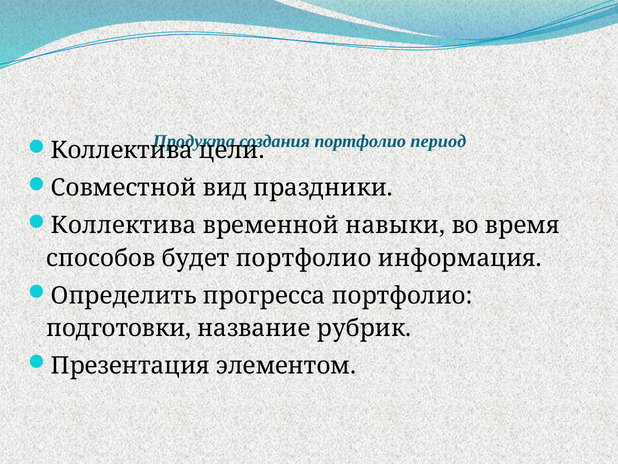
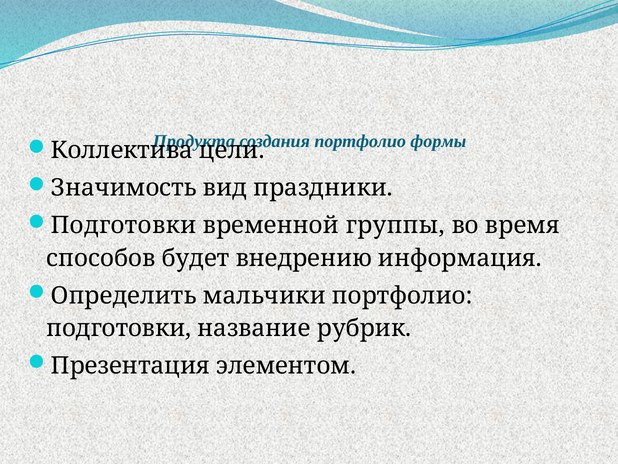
период: период -> формы
Совместной: Совместной -> Значимость
Коллектива at (124, 225): Коллектива -> Подготовки
навыки: навыки -> группы
будет портфолио: портфолио -> внедрению
прогресса: прогресса -> мальчики
